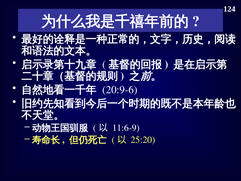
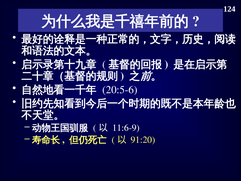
20:9-6: 20:9-6 -> 20:5-6
25:20: 25:20 -> 91:20
